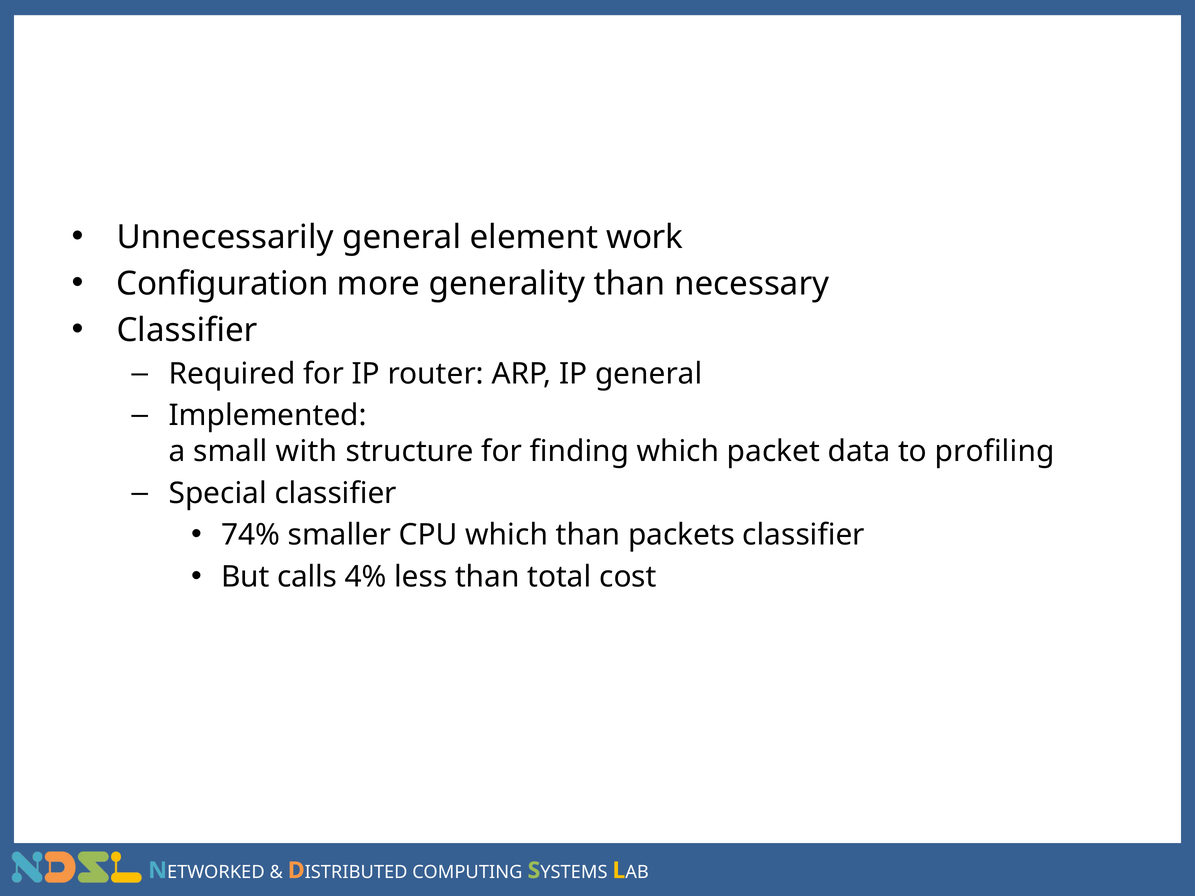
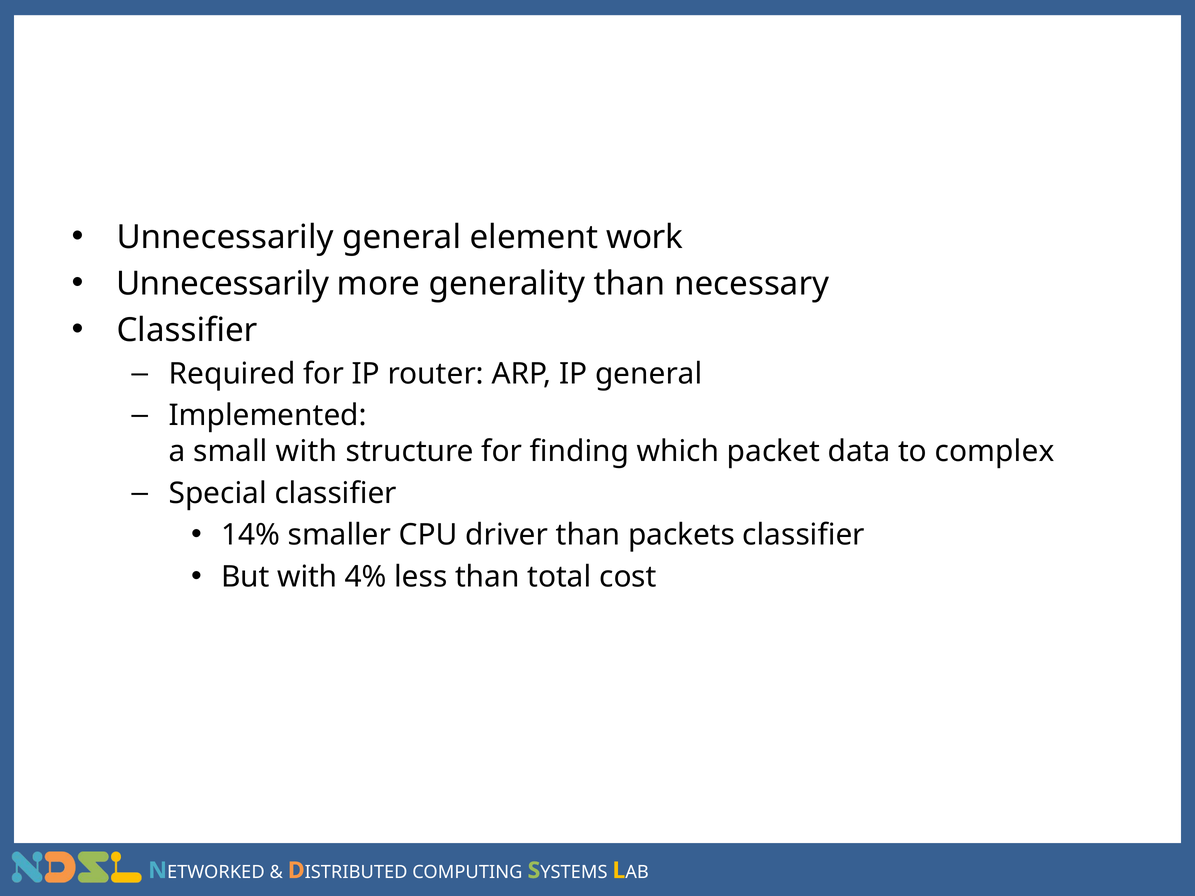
Configuration at (223, 284): Configuration -> Unnecessarily
profiling: profiling -> complex
74%: 74% -> 14%
CPU which: which -> driver
But calls: calls -> with
